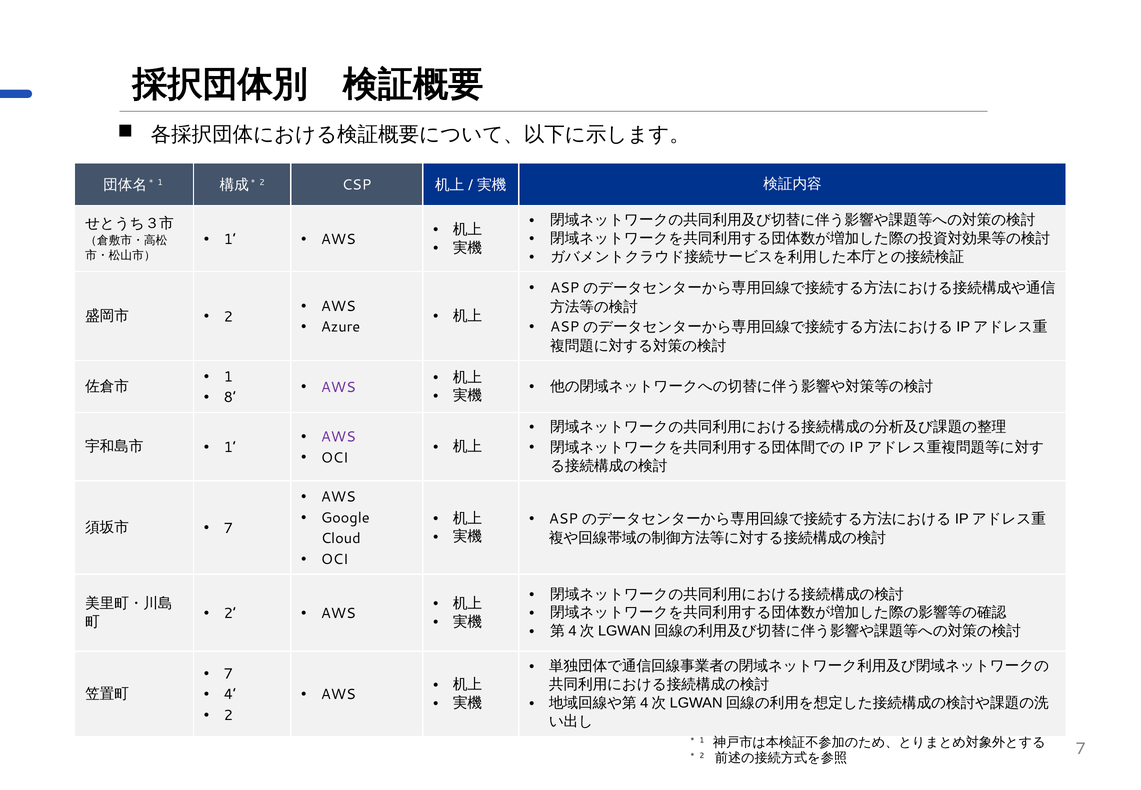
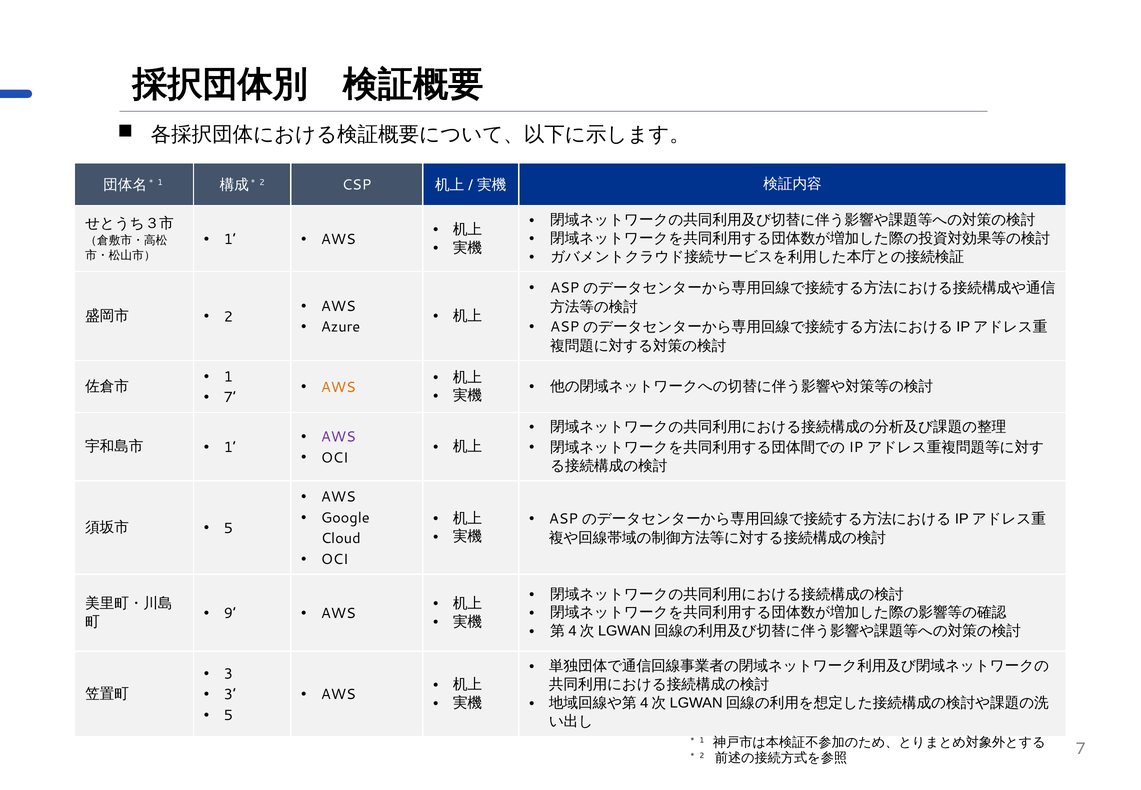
AWS at (338, 387) colour: purple -> orange
8 at (230, 398): 8 -> 7
7 at (228, 528): 7 -> 5
2 at (230, 613): 2 -> 9
7 at (228, 674): 7 -> 3
4 at (230, 694): 4 -> 3
2 at (228, 715): 2 -> 5
